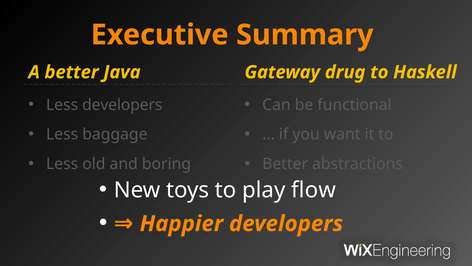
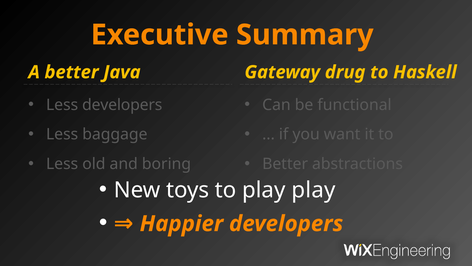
play flow: flow -> play
